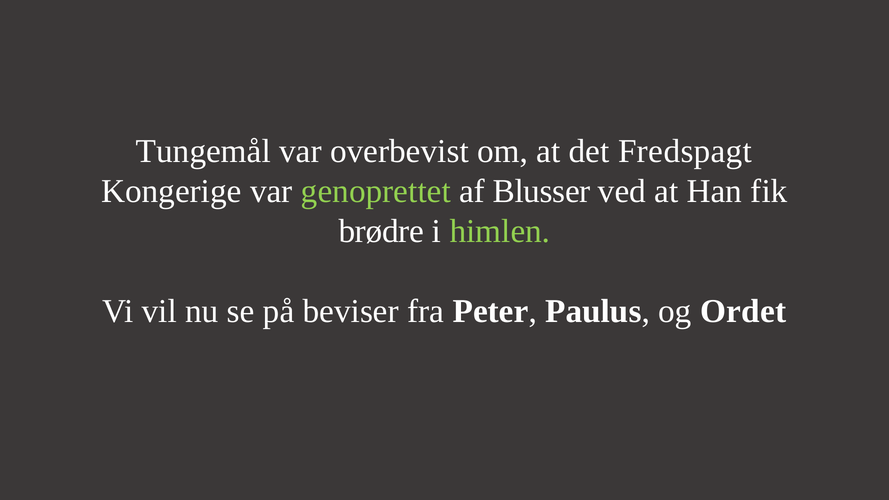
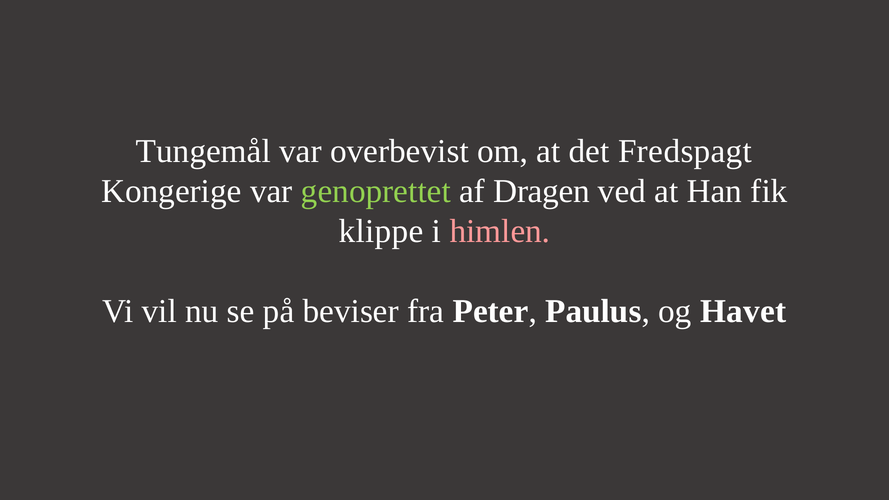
Blusser: Blusser -> Dragen
brødre: brødre -> klippe
himlen colour: light green -> pink
Ordet: Ordet -> Havet
